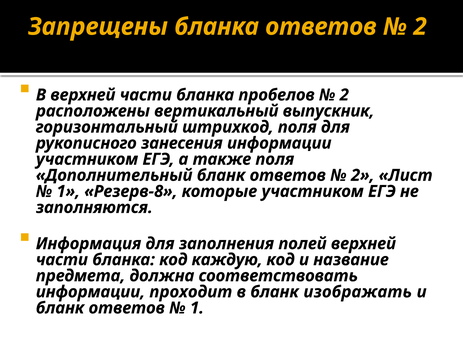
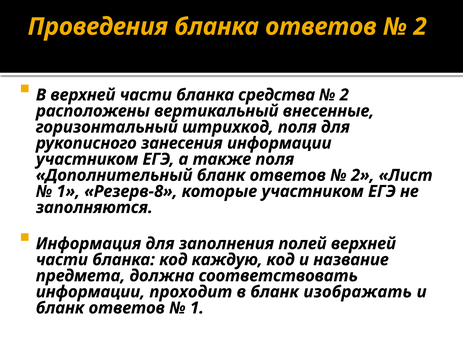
Запрещены: Запрещены -> Проведения
пробелов: пробелов -> средства
выпускник: выпускник -> внесенные
